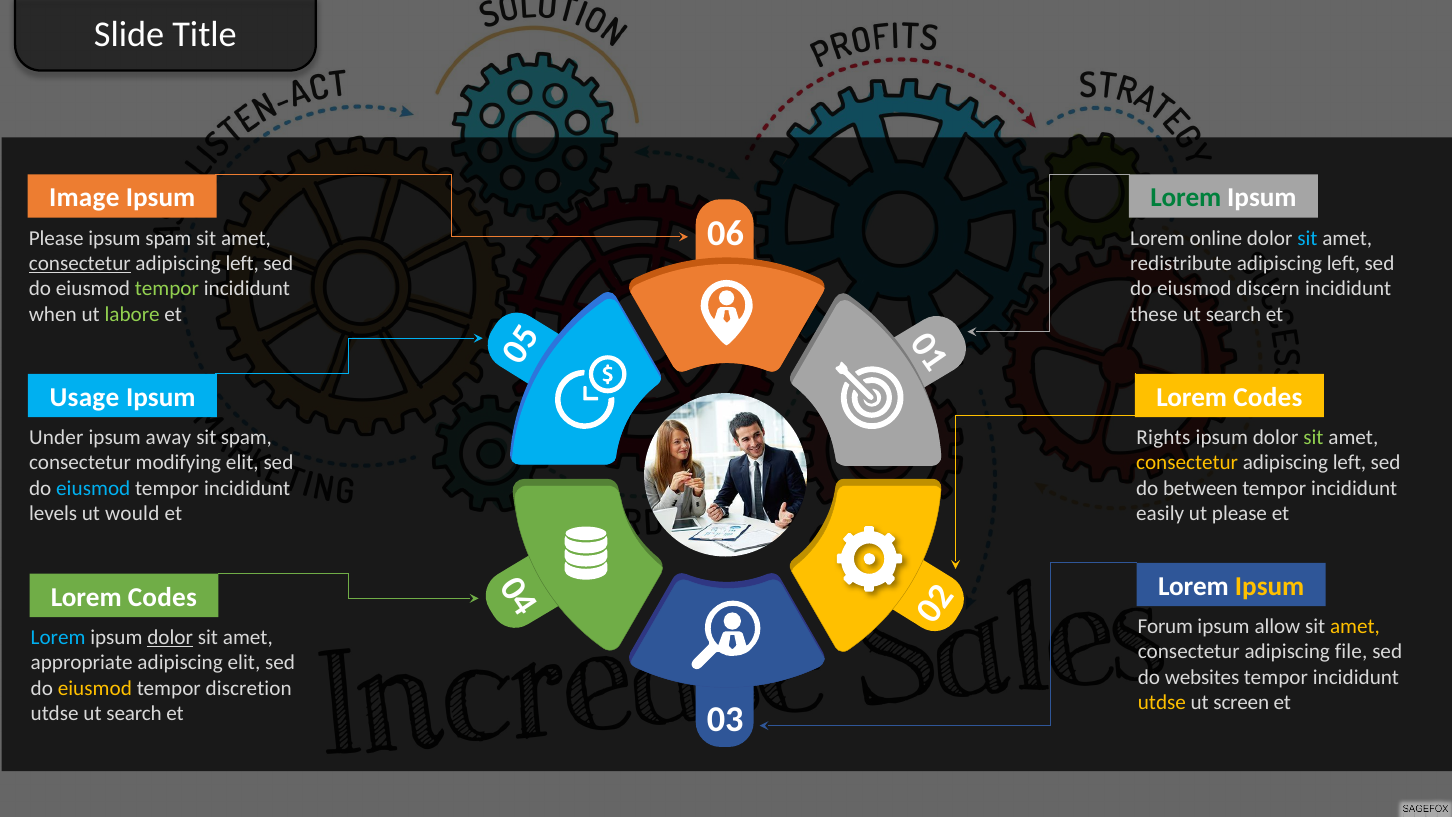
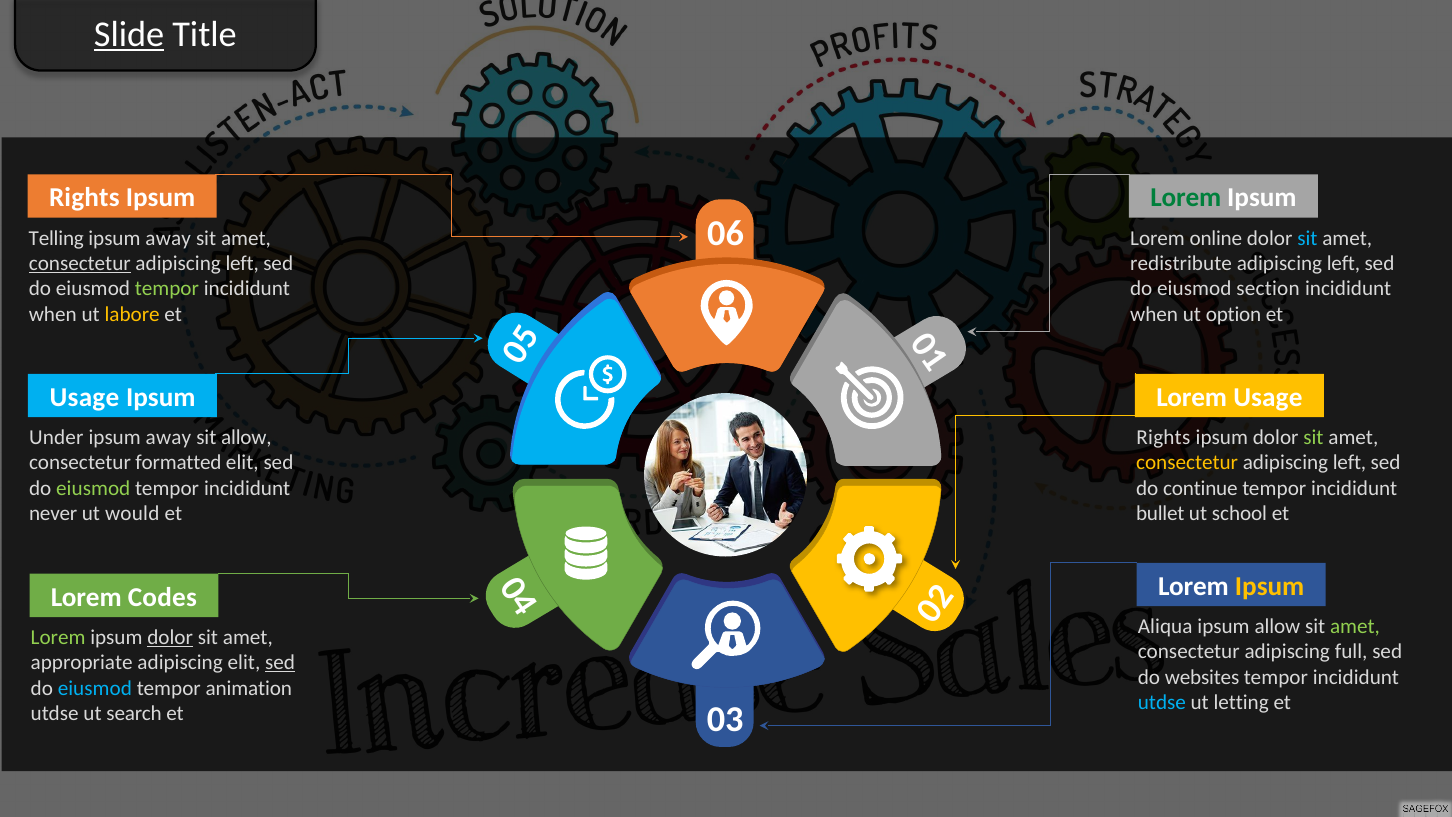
Slide underline: none -> present
Image at (84, 198): Image -> Rights
Please at (56, 238): Please -> Telling
spam at (168, 238): spam -> away
discern: discern -> section
labore colour: light green -> yellow
these at (1154, 314): these -> when
search at (1234, 314): search -> option
Codes at (1268, 397): Codes -> Usage
sit spam: spam -> allow
modifying: modifying -> formatted
eiusmod at (93, 488) colour: light blue -> light green
between: between -> continue
levels: levels -> never
easily: easily -> bullet
ut please: please -> school
Forum: Forum -> Aliqua
amet at (1355, 626) colour: yellow -> light green
Lorem at (58, 637) colour: light blue -> light green
file: file -> full
sed at (280, 663) underline: none -> present
eiusmod at (95, 688) colour: yellow -> light blue
discretion: discretion -> animation
utdse at (1162, 703) colour: yellow -> light blue
screen: screen -> letting
